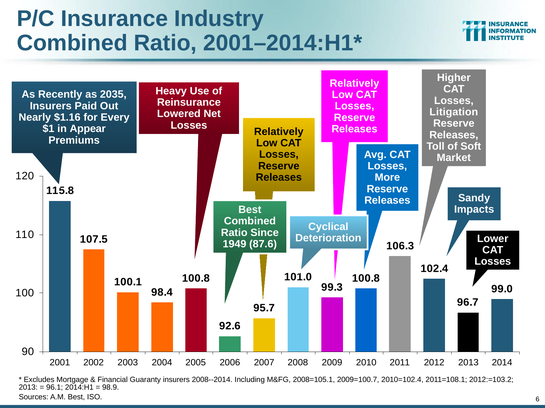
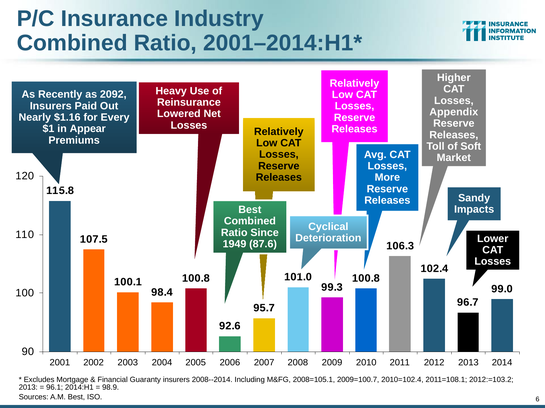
2035: 2035 -> 2092
Litigation: Litigation -> Appendix
